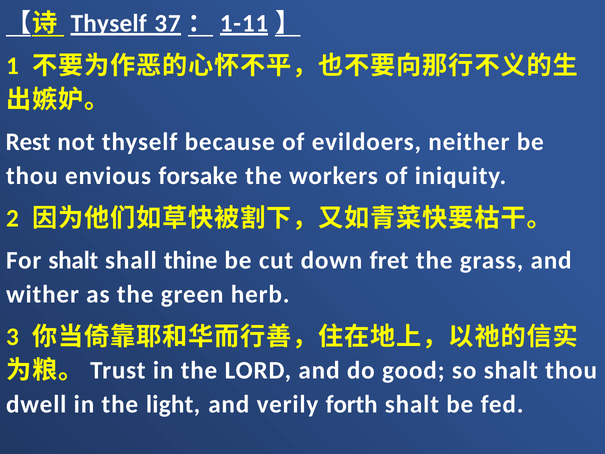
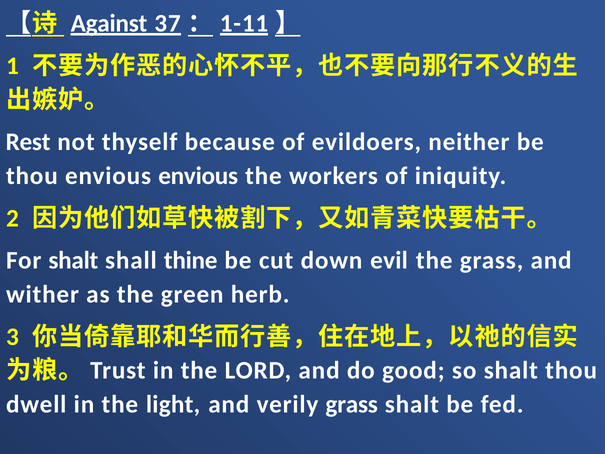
Thyself at (109, 24): Thyself -> Against
envious forsake: forsake -> envious
fret: fret -> evil
verily forth: forth -> grass
